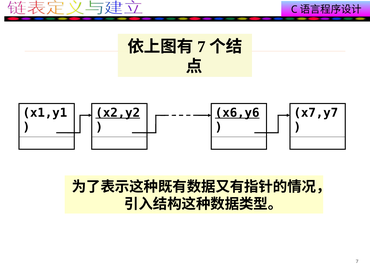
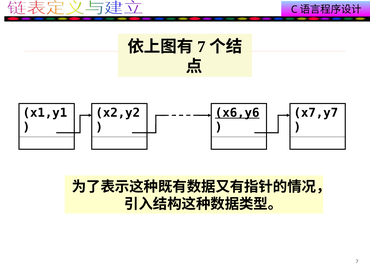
x2,y2 underline: present -> none
